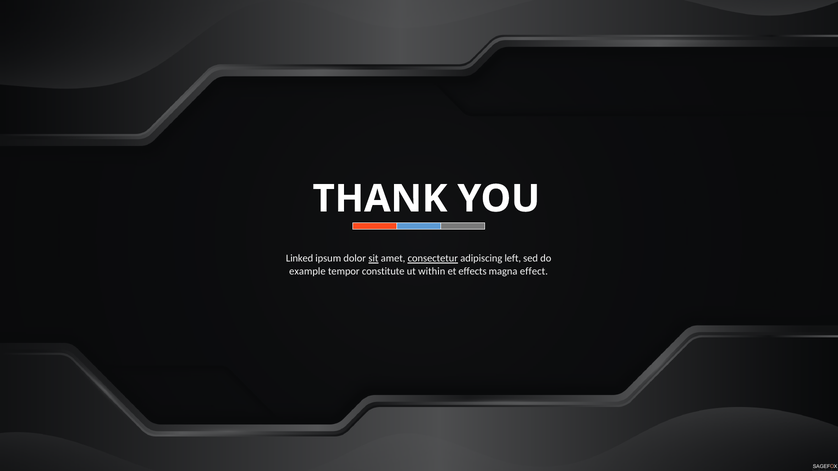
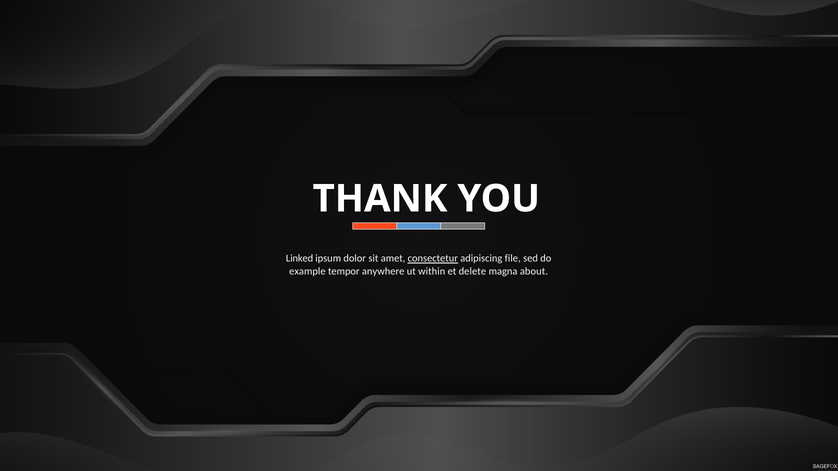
sit underline: present -> none
left: left -> file
constitute: constitute -> anywhere
effects: effects -> delete
effect: effect -> about
